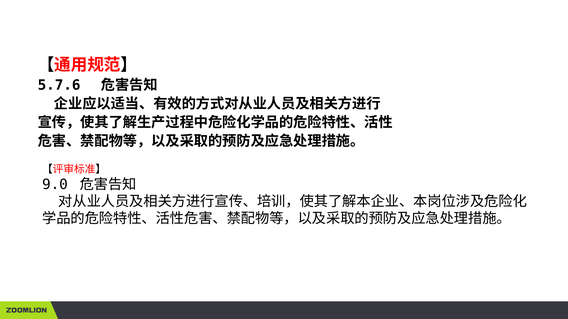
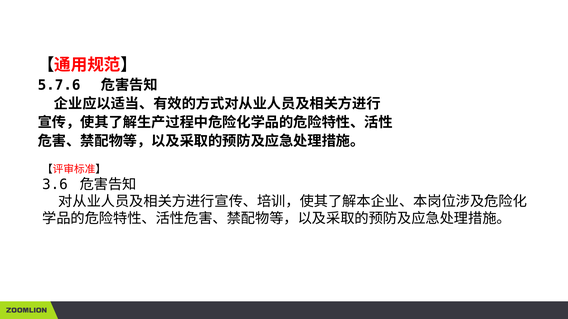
9.0: 9.0 -> 3.6
